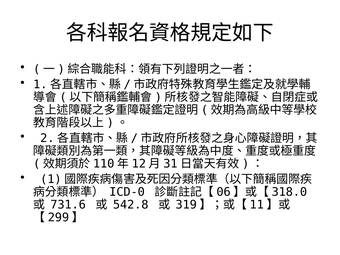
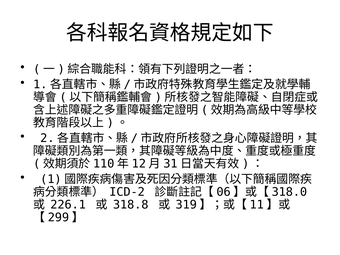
ICD-0: ICD-0 -> ICD-2
731.6: 731.6 -> 226.1
542.8: 542.8 -> 318.8
